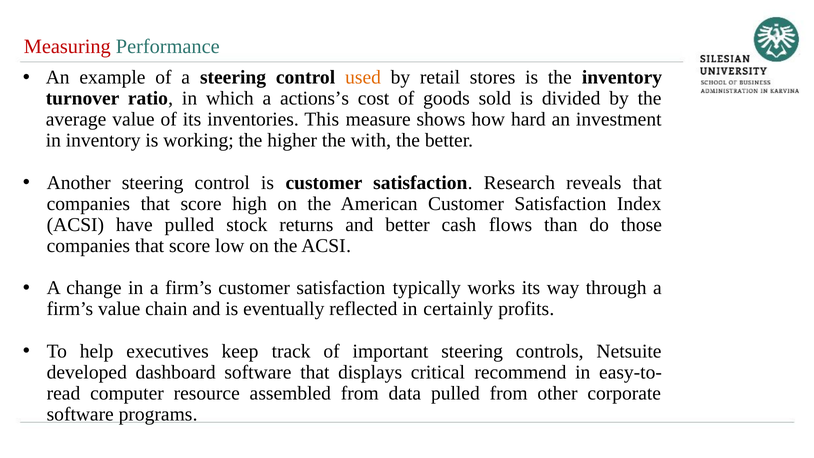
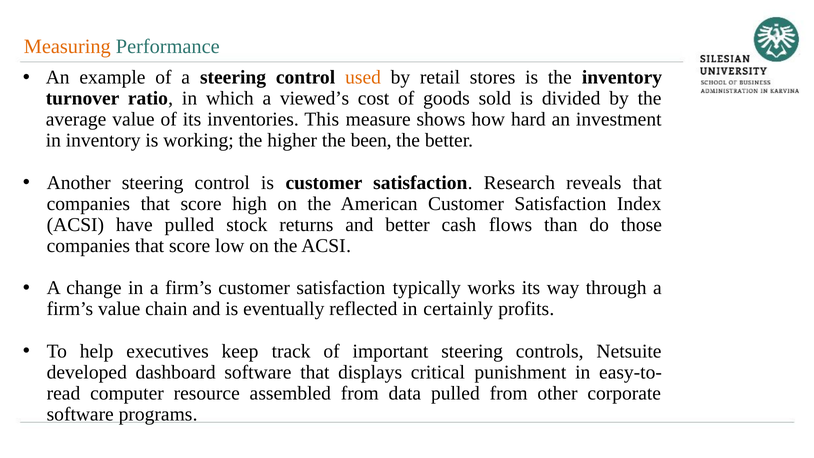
Measuring colour: red -> orange
actions’s: actions’s -> viewed’s
with: with -> been
recommend: recommend -> punishment
